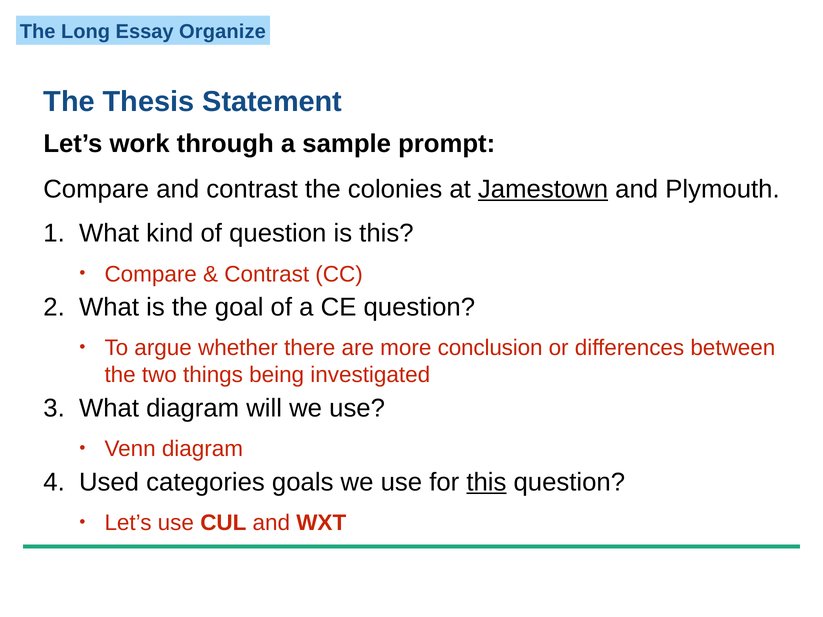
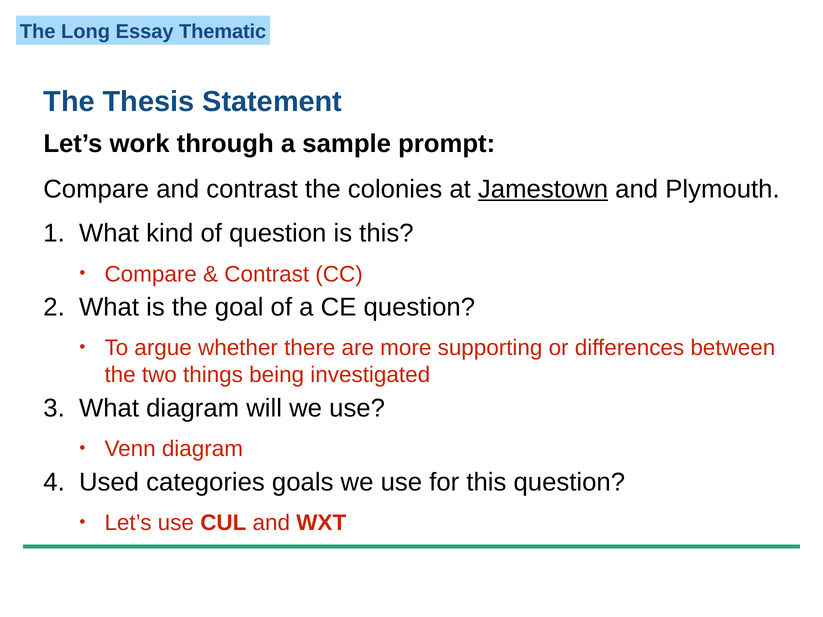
Organize: Organize -> Thematic
conclusion: conclusion -> supporting
this at (486, 482) underline: present -> none
